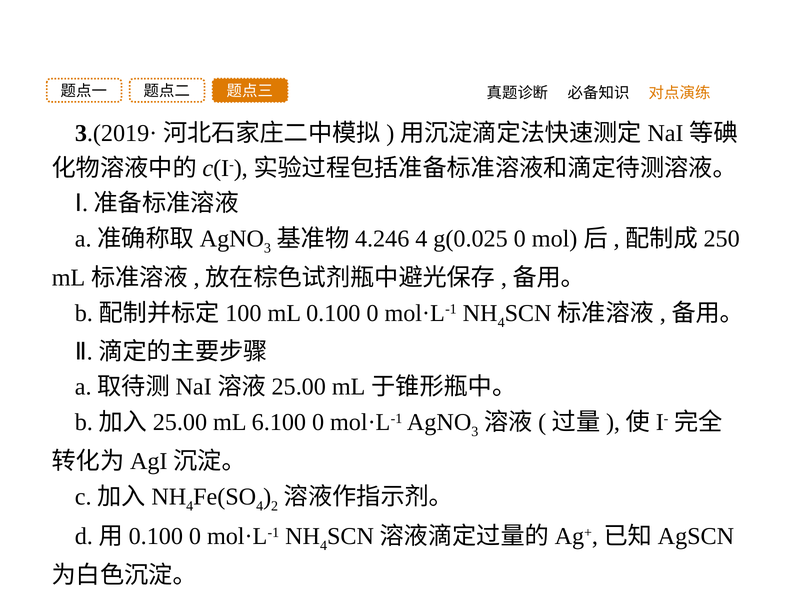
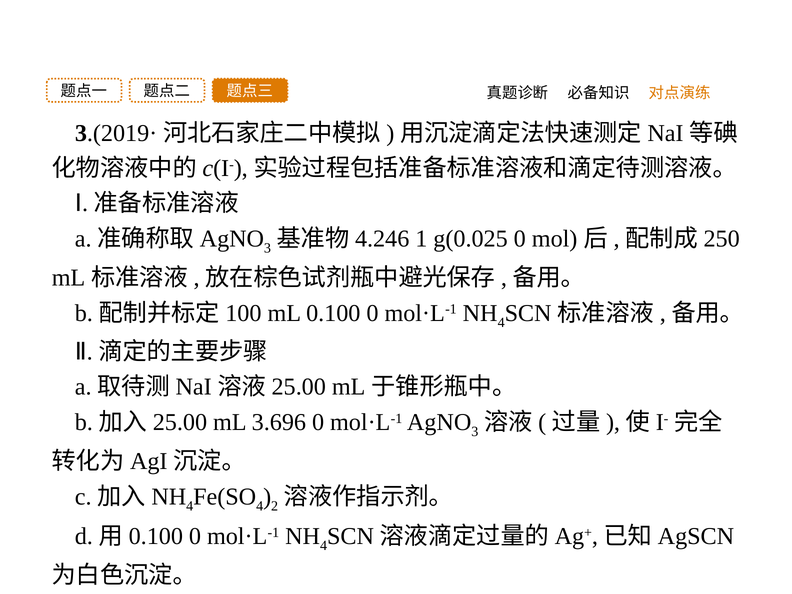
4 at (421, 239): 4 -> 1
6.100: 6.100 -> 3.696
